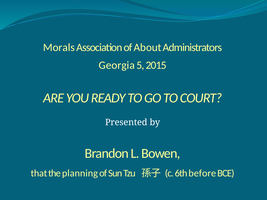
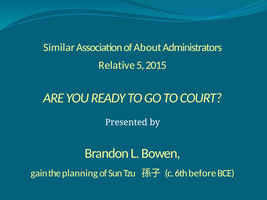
Morals: Morals -> Similar
Georgia: Georgia -> Relative
that: that -> gain
